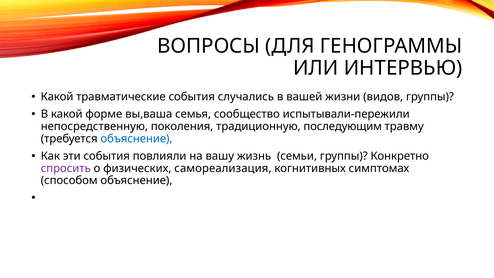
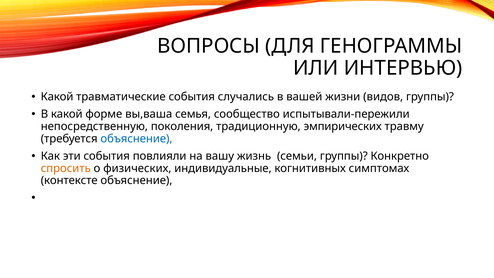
последующим: последующим -> эмпирических
спросить colour: purple -> orange
самореализация: самореализация -> индивидуальные
способом: способом -> контексте
